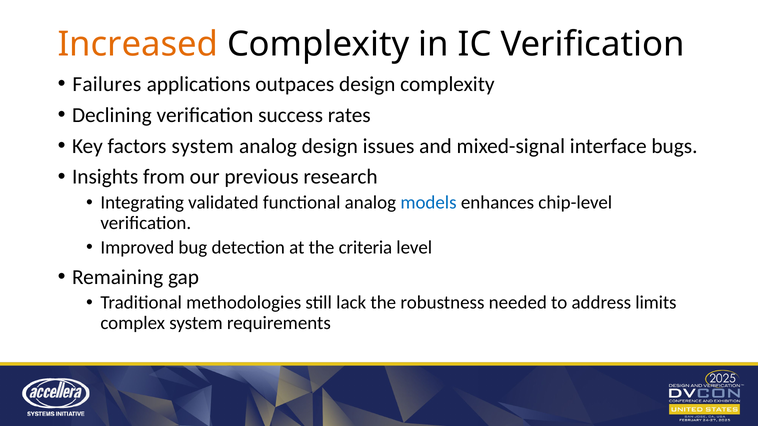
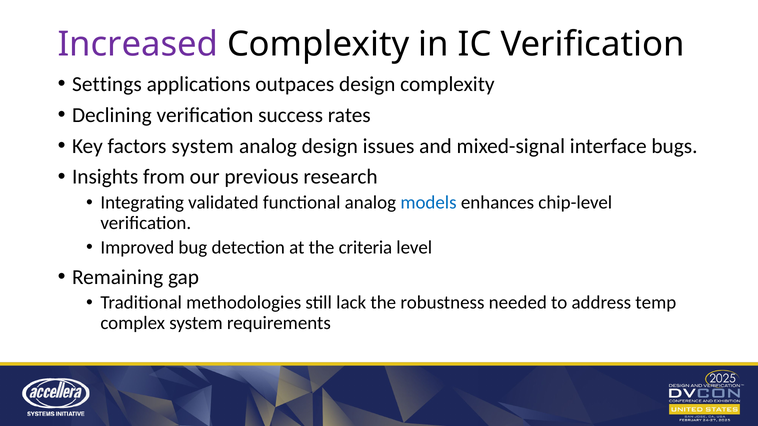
Increased colour: orange -> purple
Failures: Failures -> Settings
limits: limits -> temp
